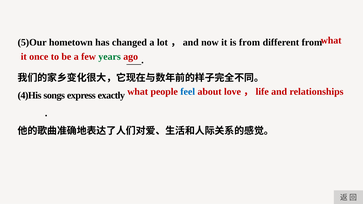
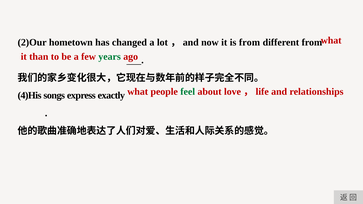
5)Our: 5)Our -> 2)Our
once: once -> than
feel colour: blue -> green
